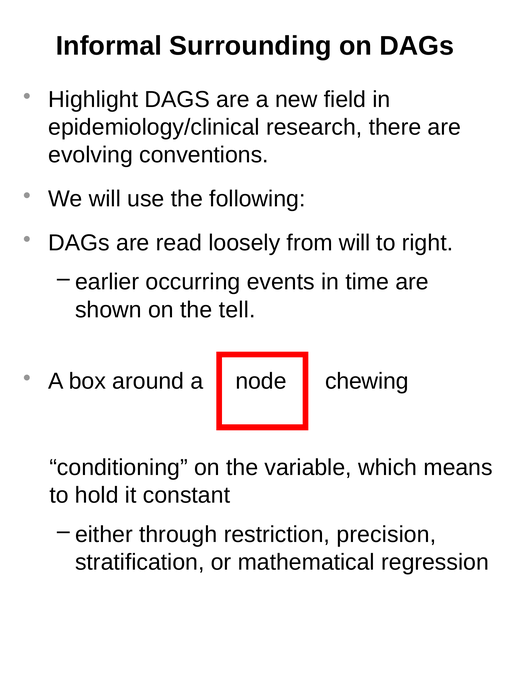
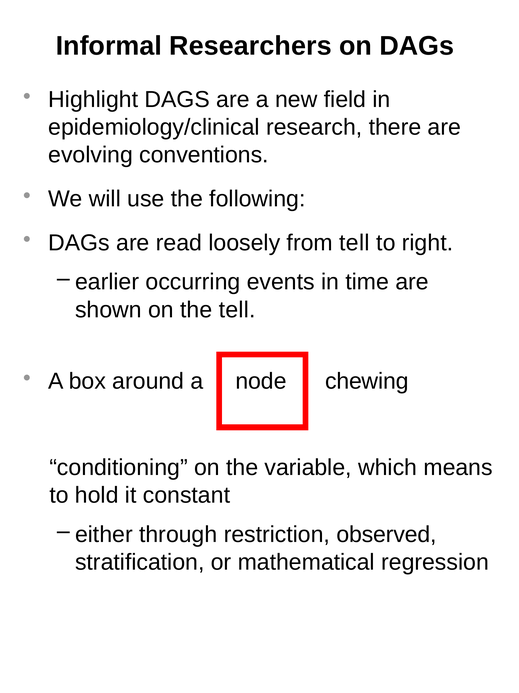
Surrounding: Surrounding -> Researchers
from will: will -> tell
precision: precision -> observed
